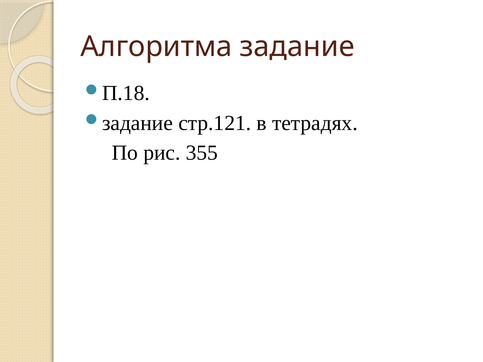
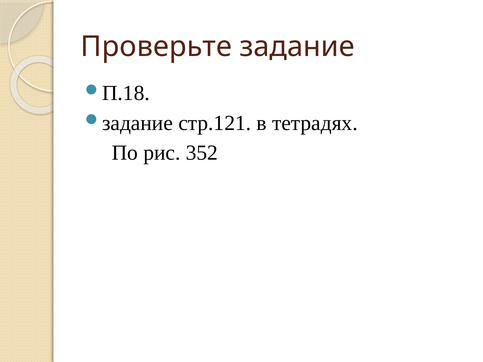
Алгоритма: Алгоритма -> Проверьте
355: 355 -> 352
